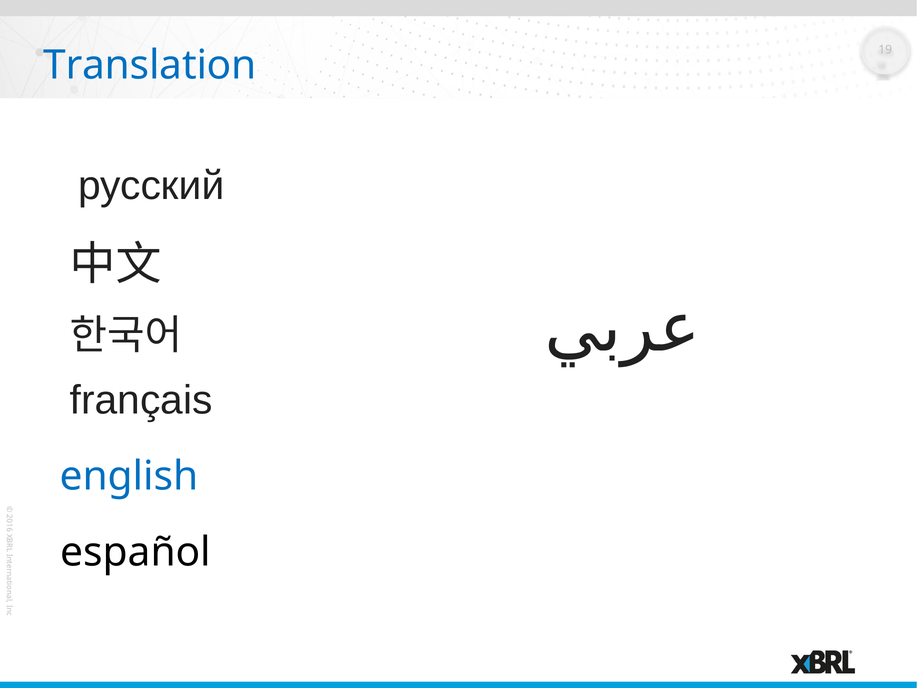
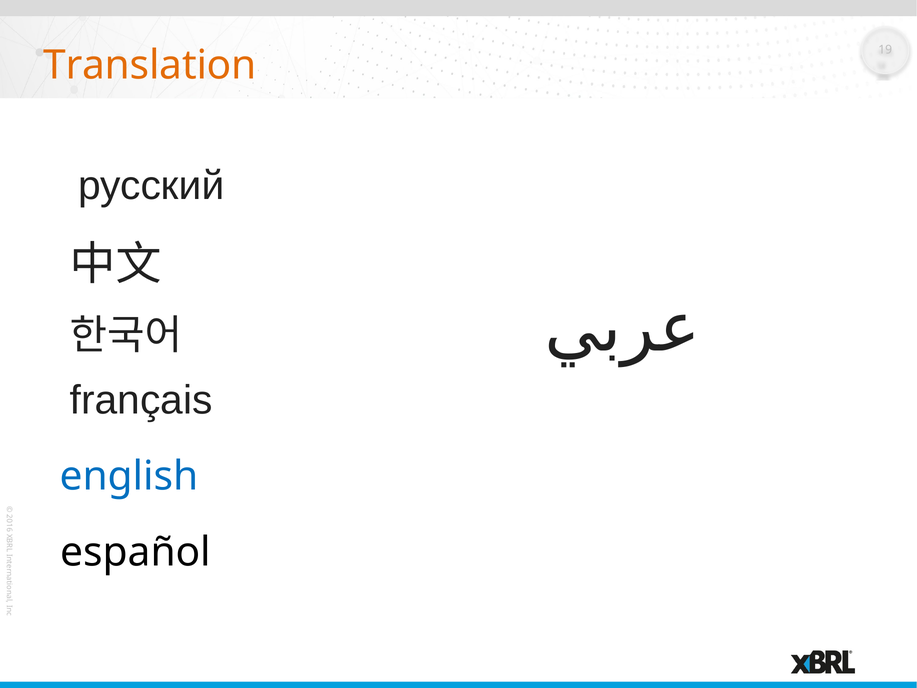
Translation colour: blue -> orange
